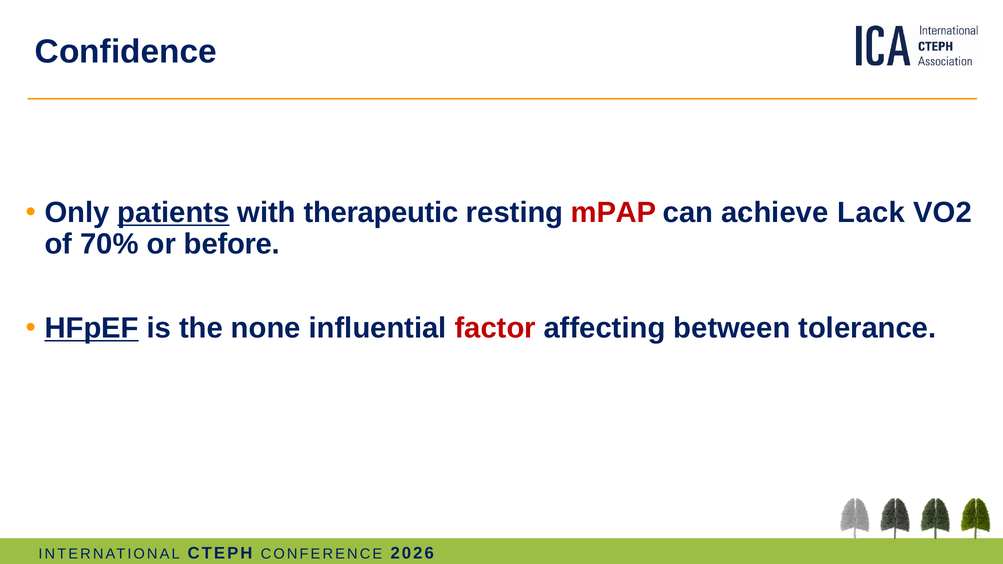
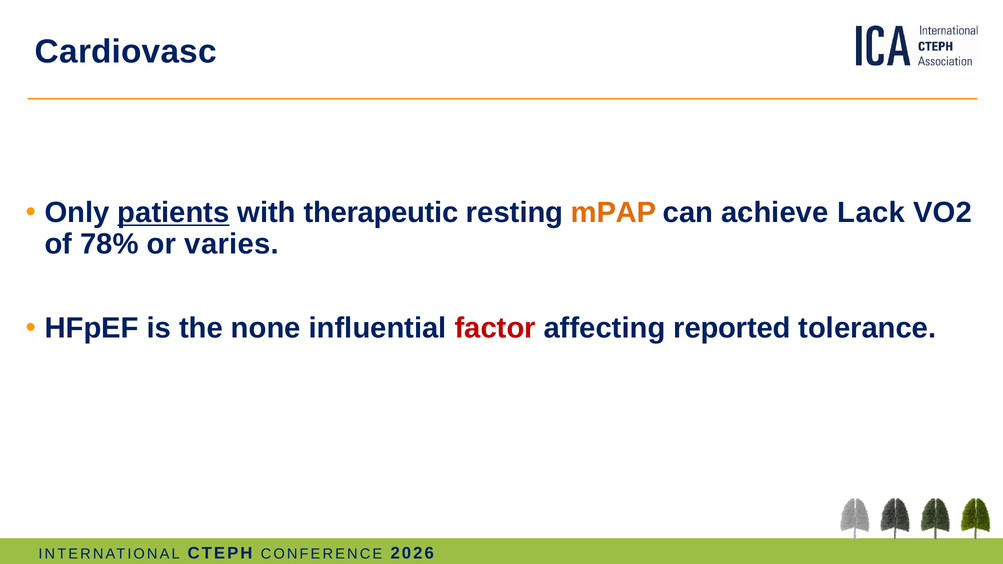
Confidence: Confidence -> Cardiovasc
mPAP colour: red -> orange
70%: 70% -> 78%
before: before -> varies
HFpEF underline: present -> none
between: between -> reported
